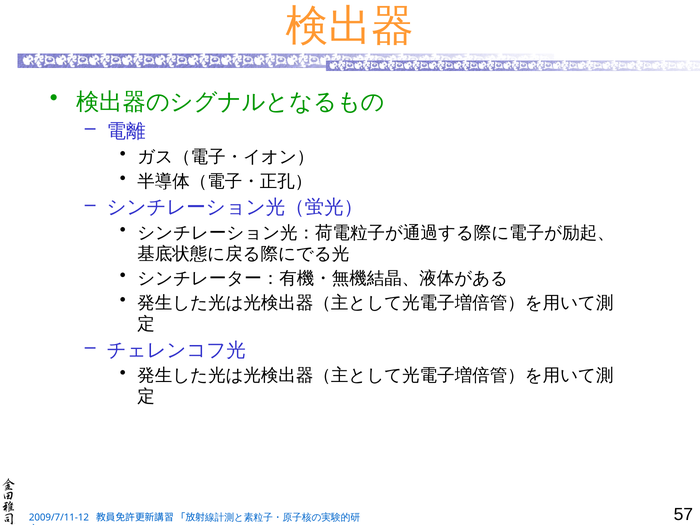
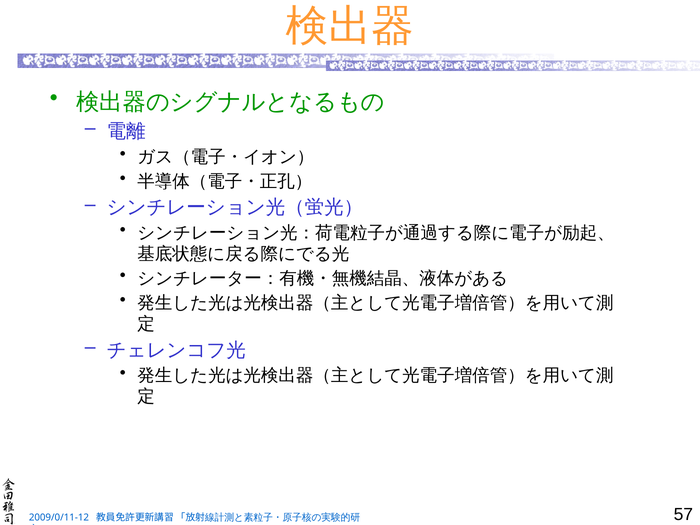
2009/7/11-12: 2009/7/11-12 -> 2009/0/11-12
